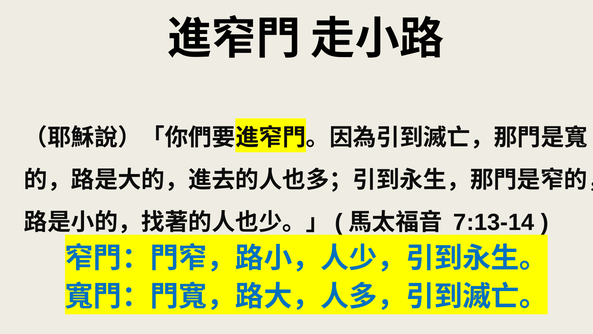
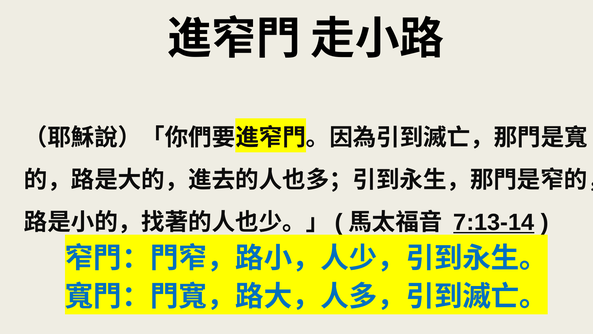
7:13-14 underline: none -> present
